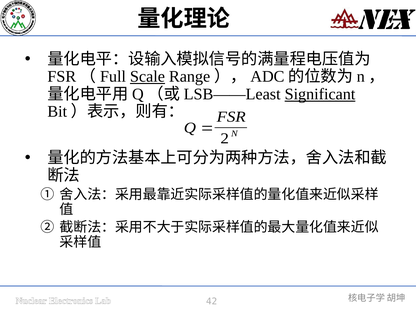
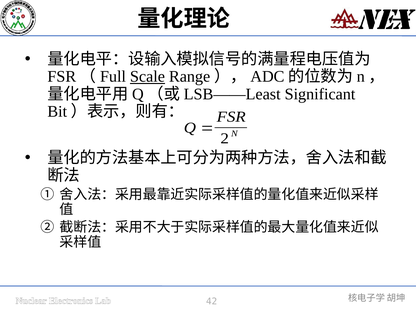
Significant underline: present -> none
